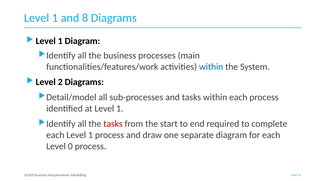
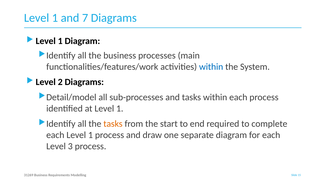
8: 8 -> 7
tasks at (113, 124) colour: red -> orange
0: 0 -> 3
